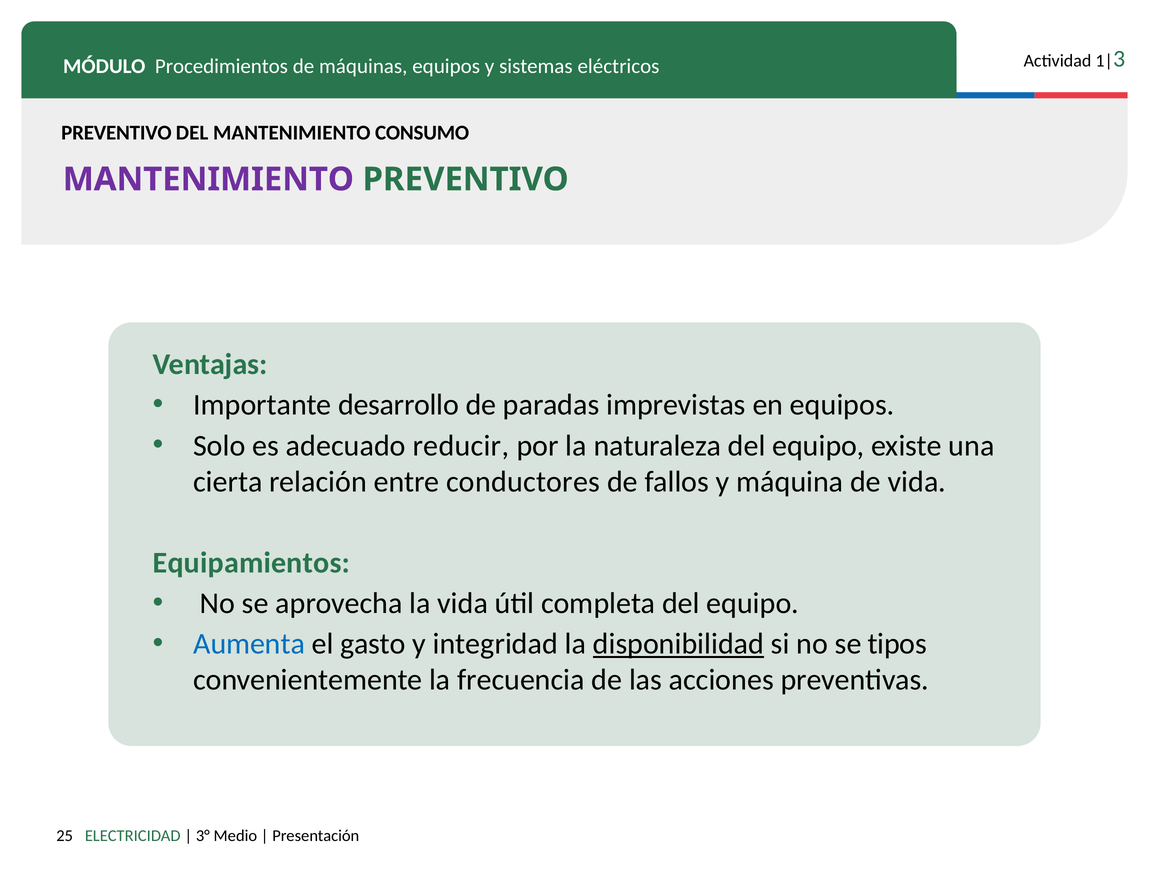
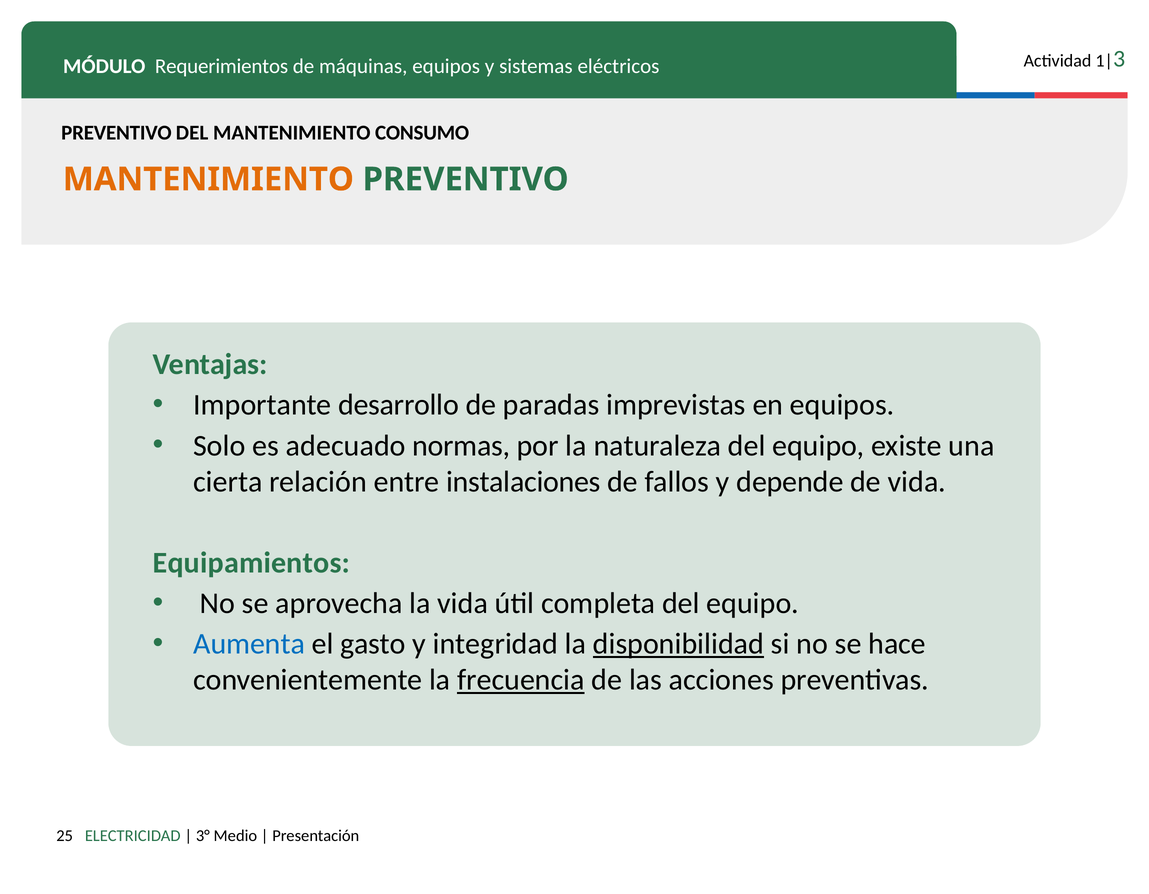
Procedimientos: Procedimientos -> Requerimientos
MANTENIMIENTO at (208, 179) colour: purple -> orange
reducir: reducir -> normas
conductores: conductores -> instalaciones
máquina: máquina -> depende
tipos: tipos -> hace
frecuencia underline: none -> present
